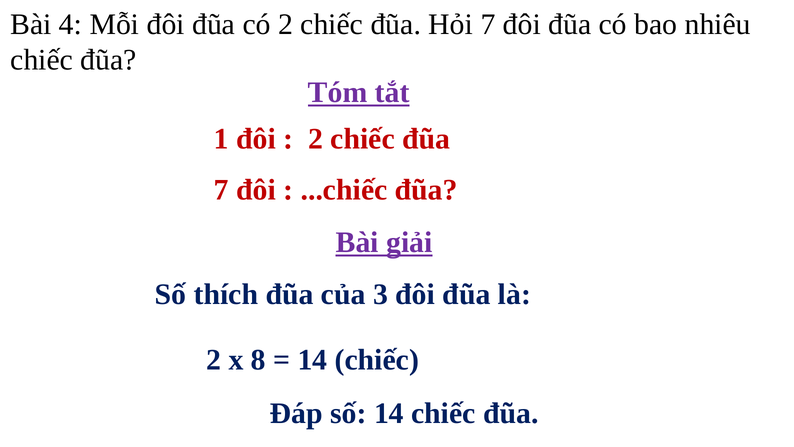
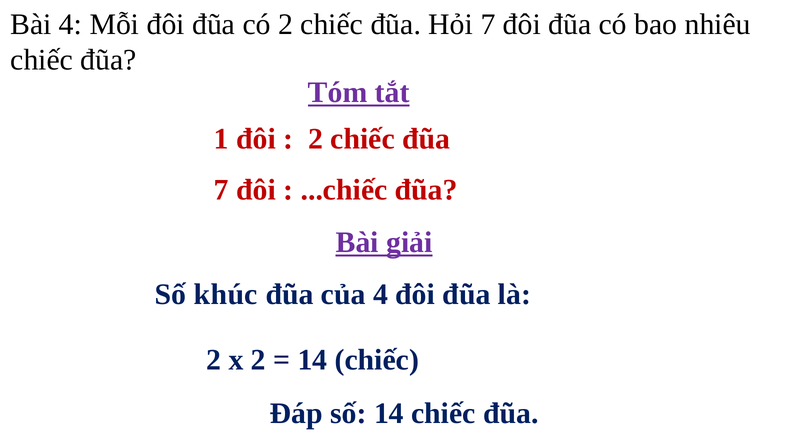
thích: thích -> khúc
của 3: 3 -> 4
x 8: 8 -> 2
